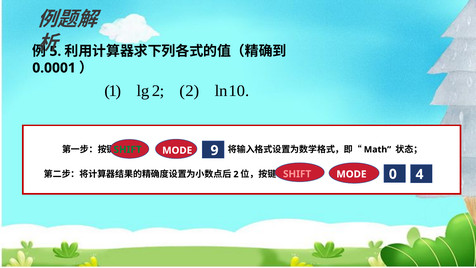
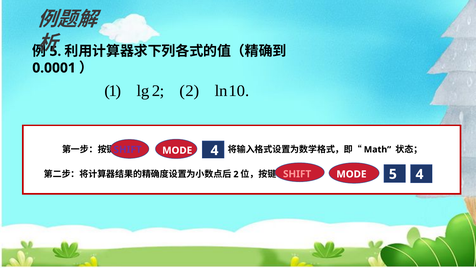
SHIFT at (128, 149) colour: green -> purple
MODE 9: 9 -> 4
MODE 0: 0 -> 5
